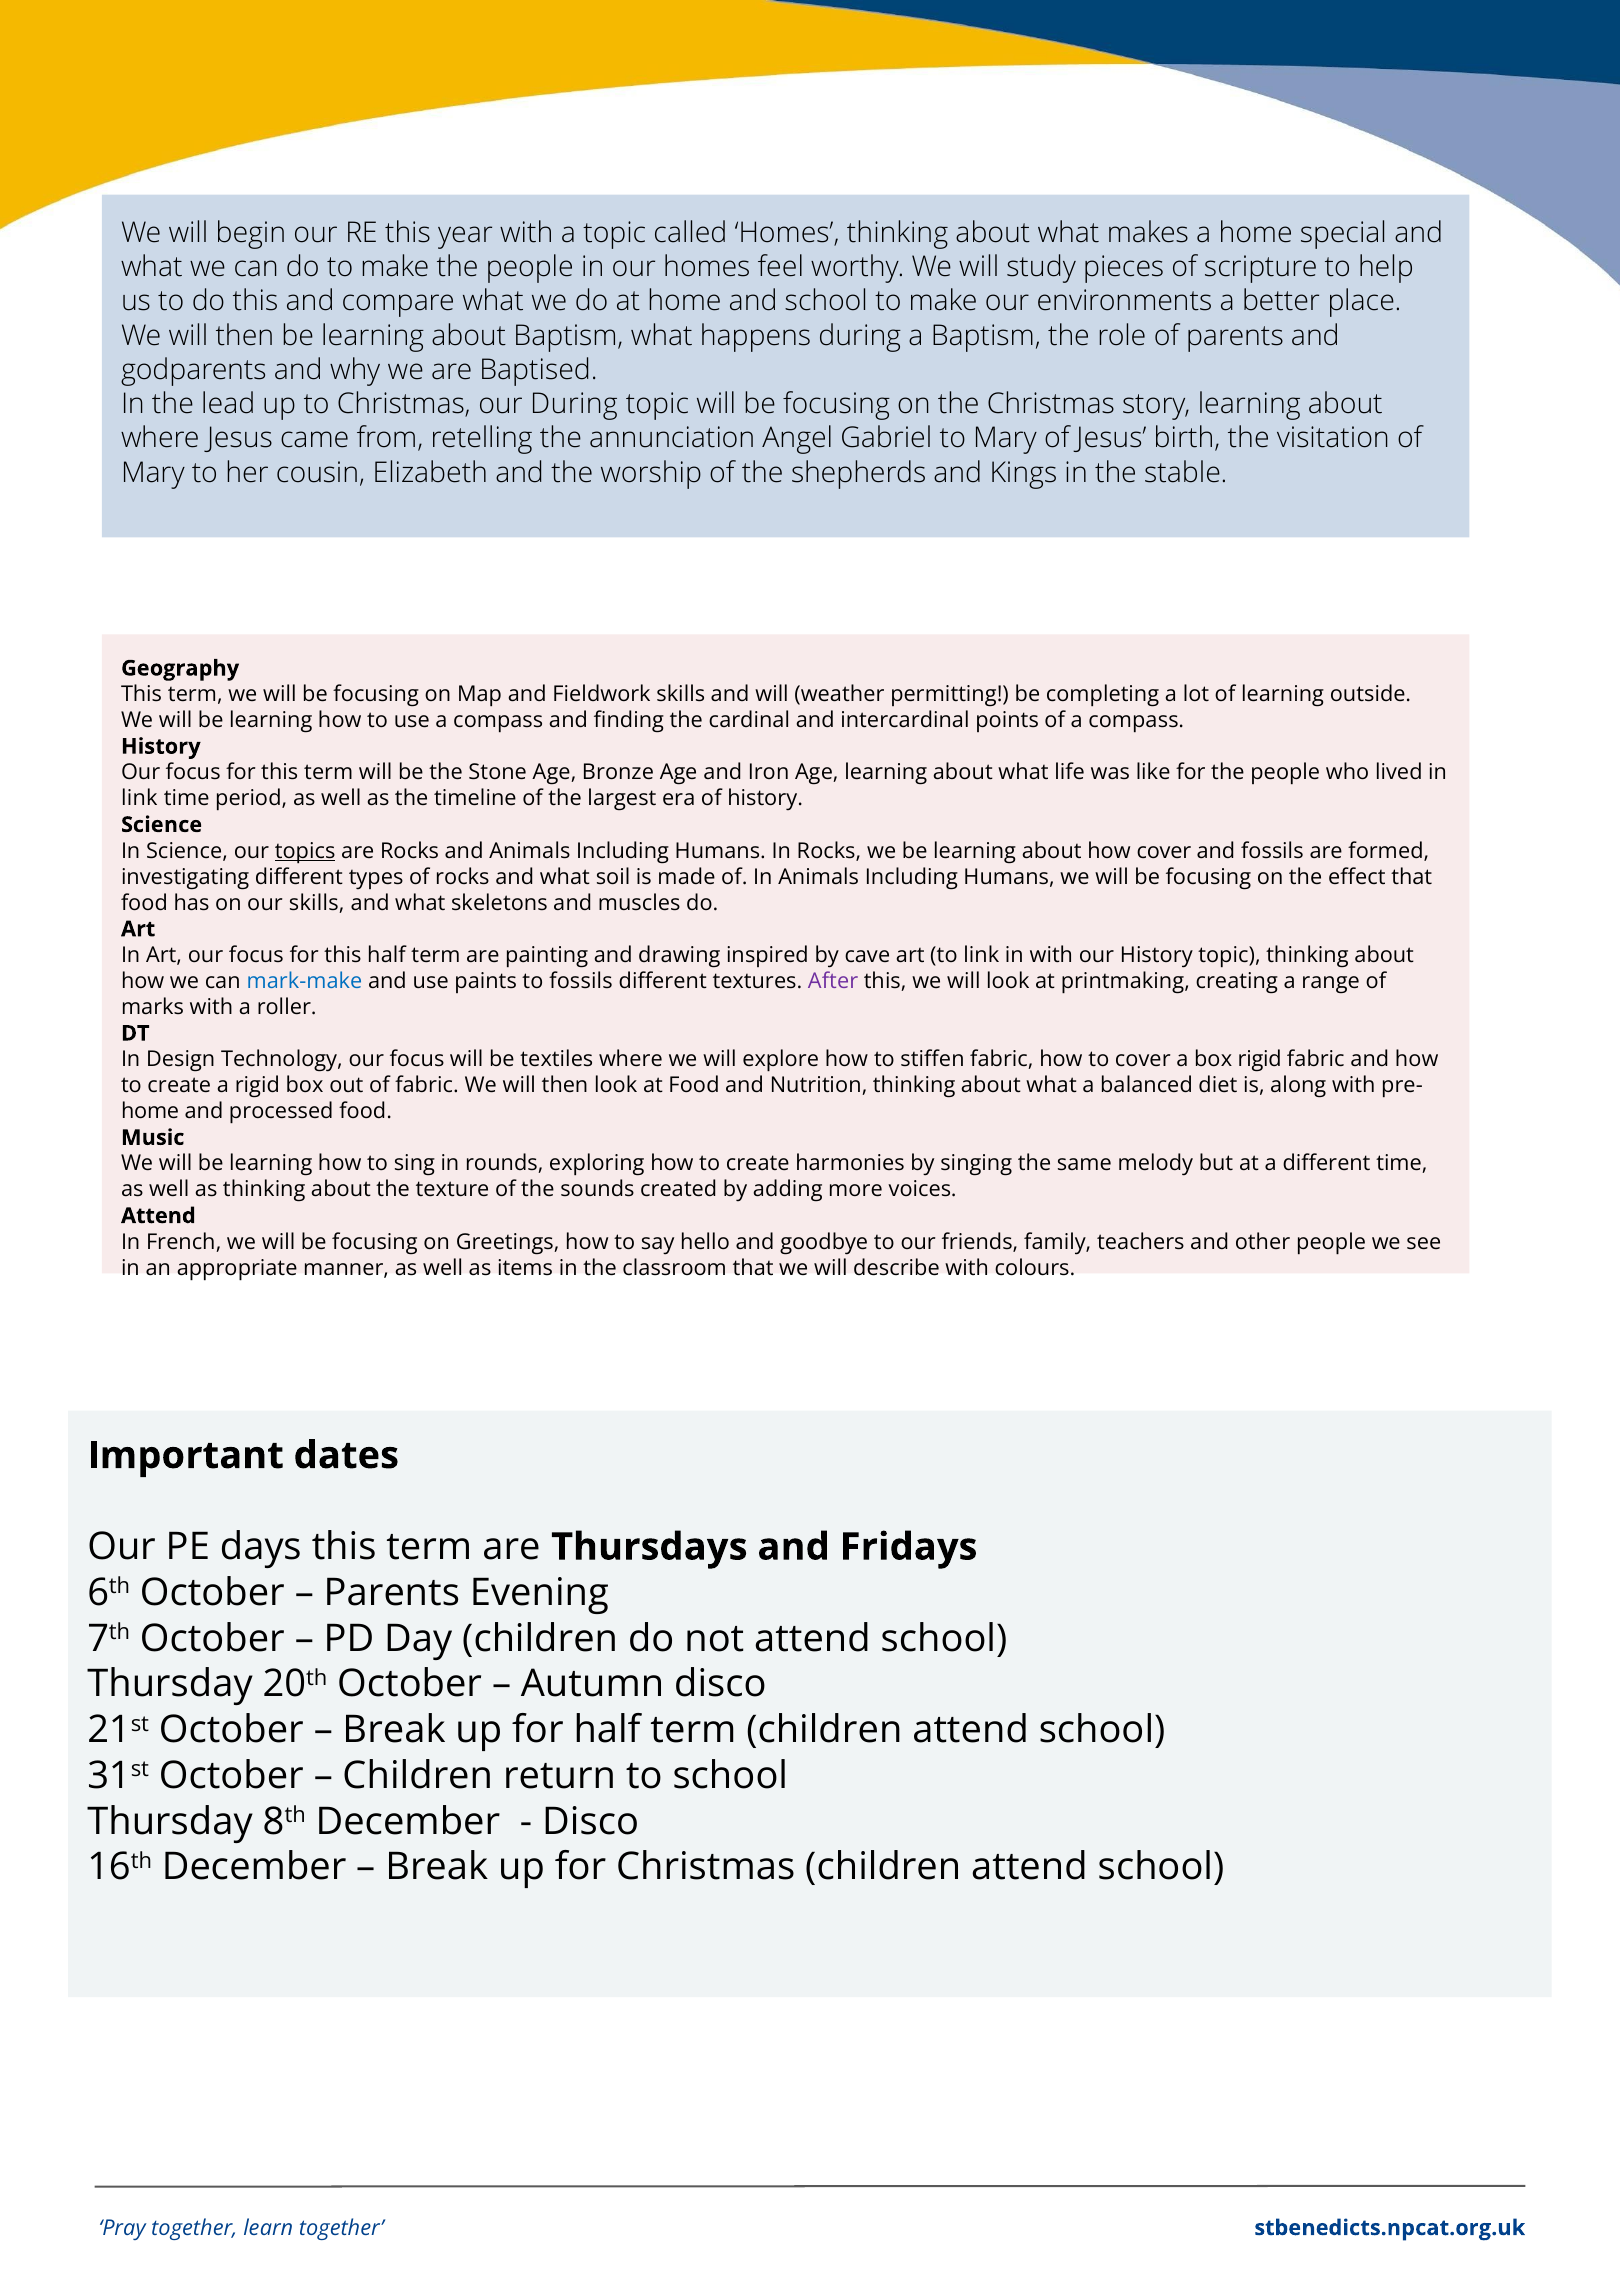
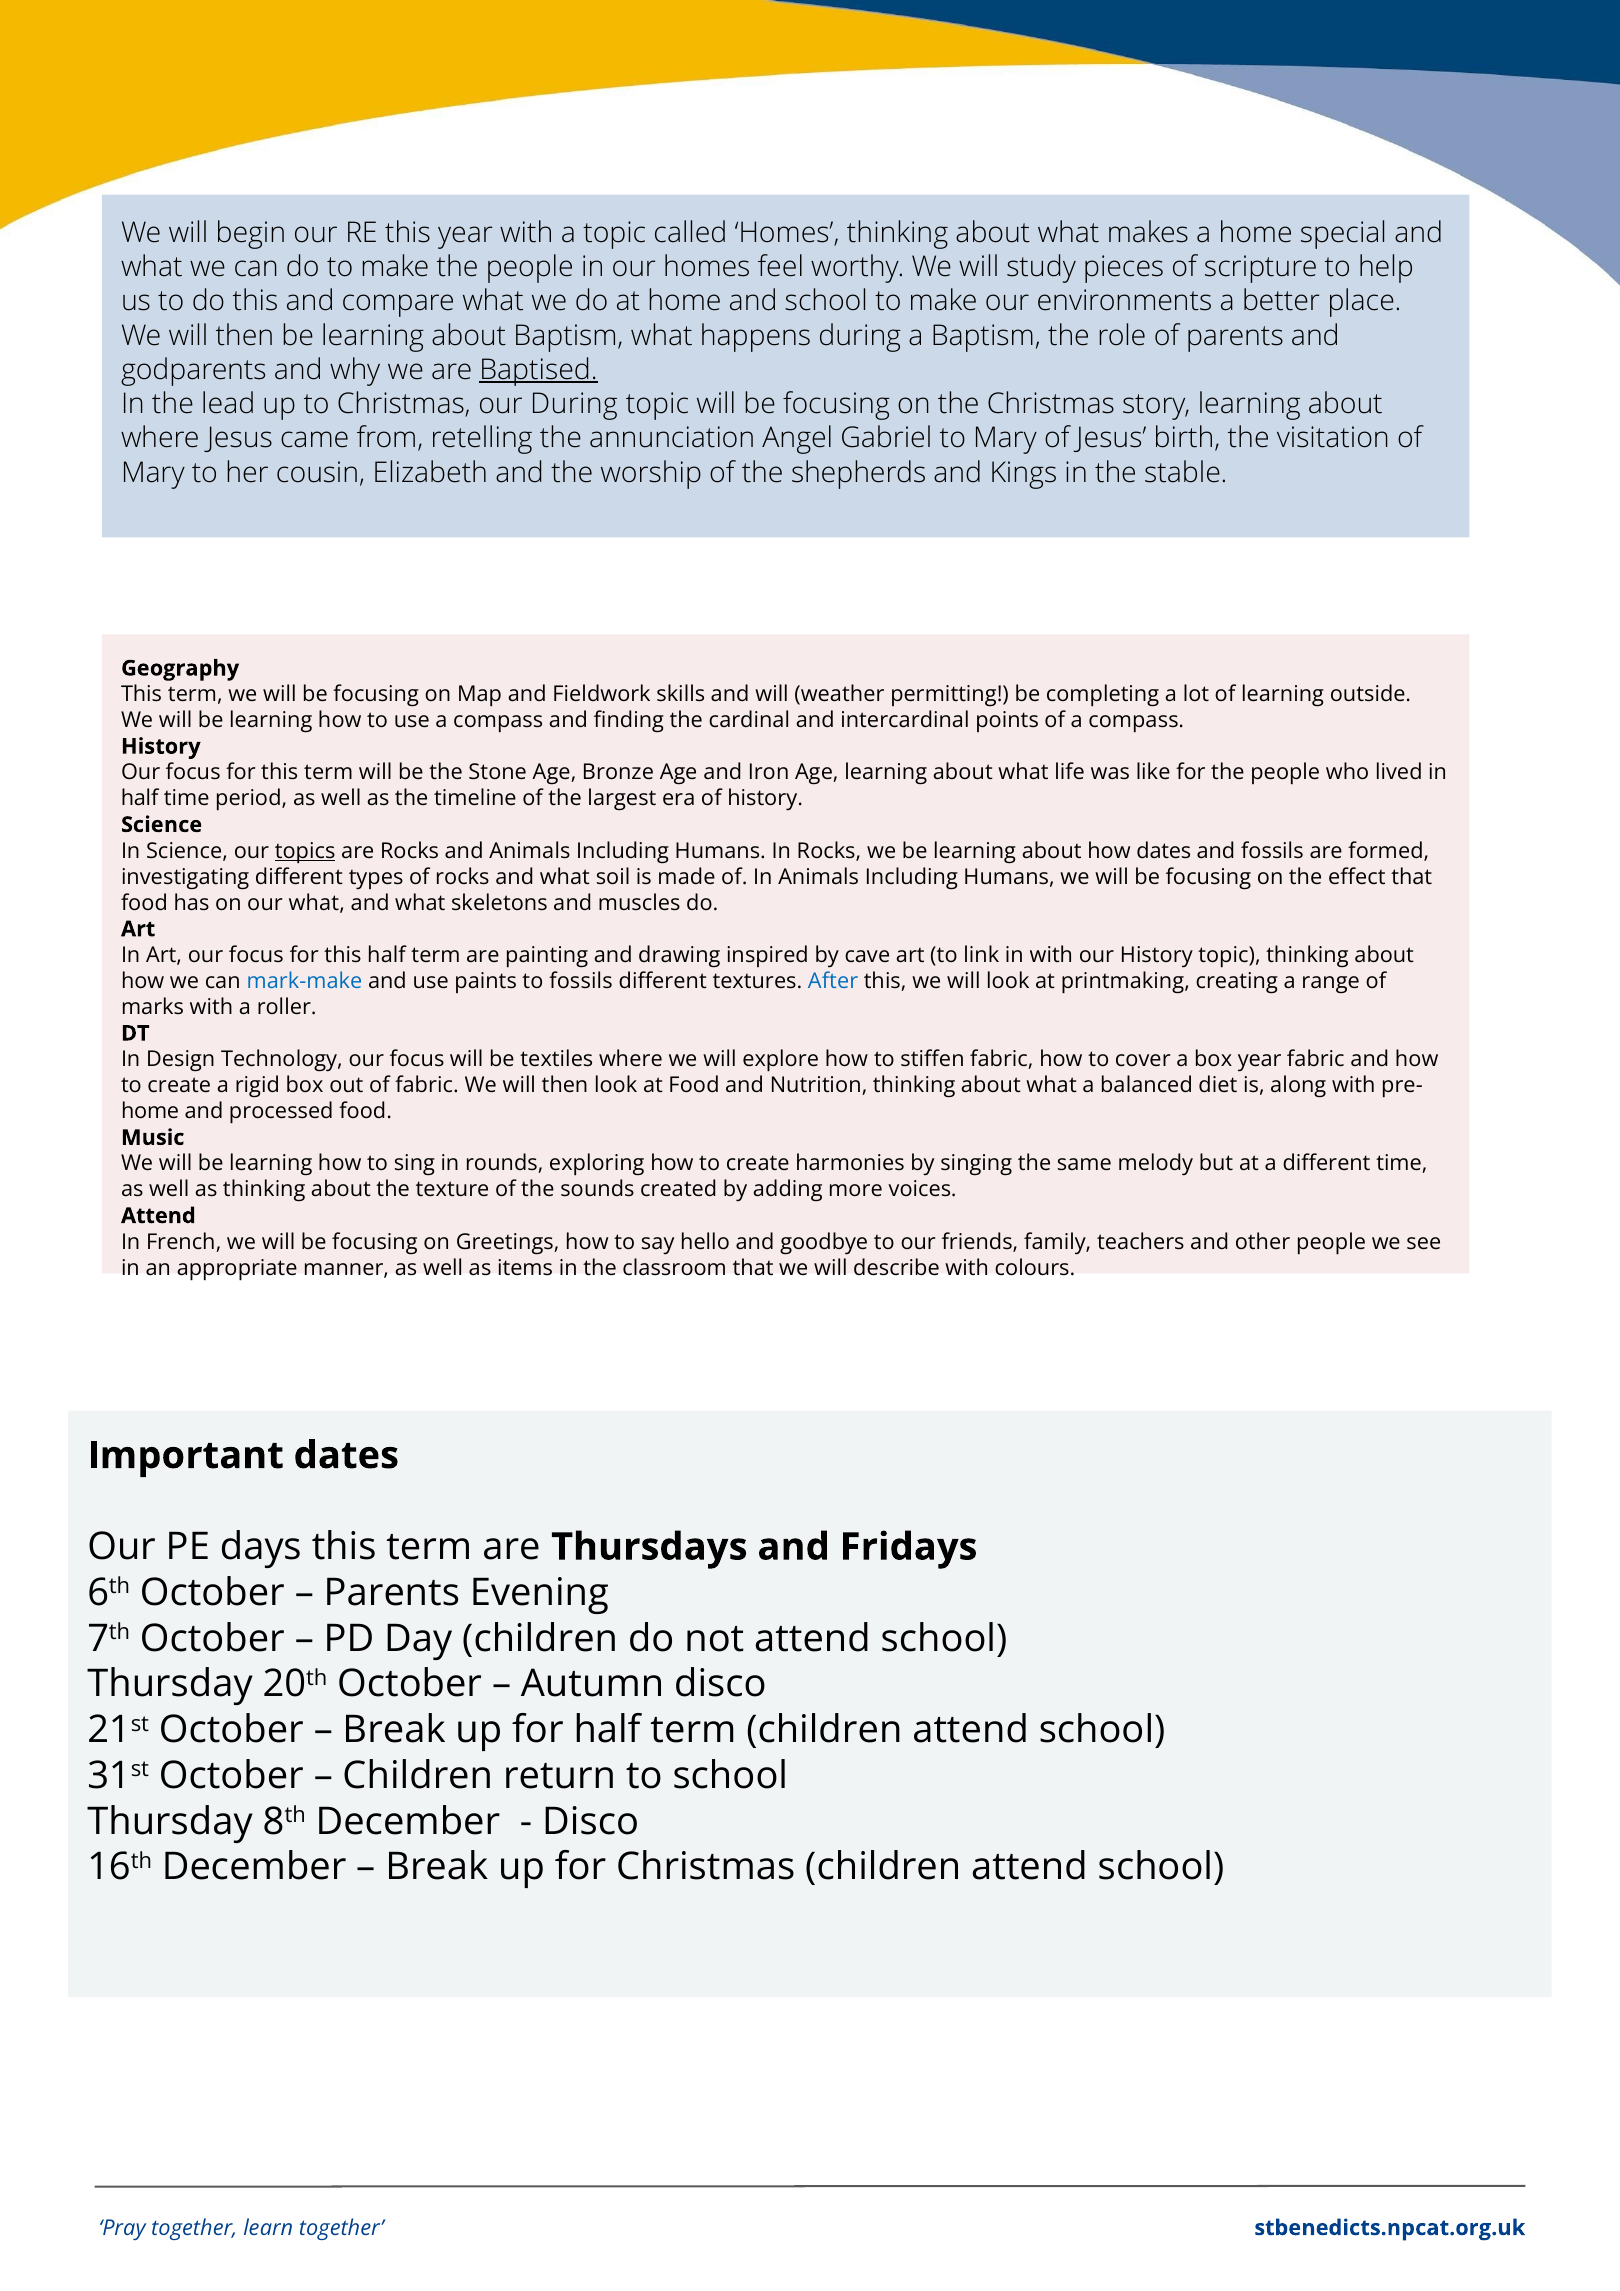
Baptised underline: none -> present
link at (139, 799): link -> half
how cover: cover -> dates
our skills: skills -> what
After colour: purple -> blue
box rigid: rigid -> year
